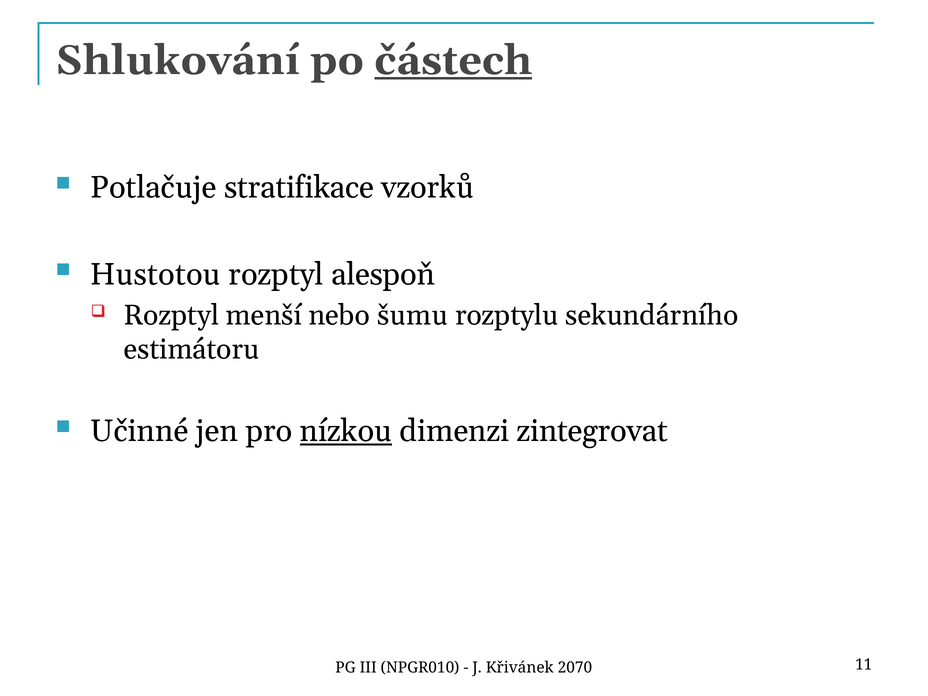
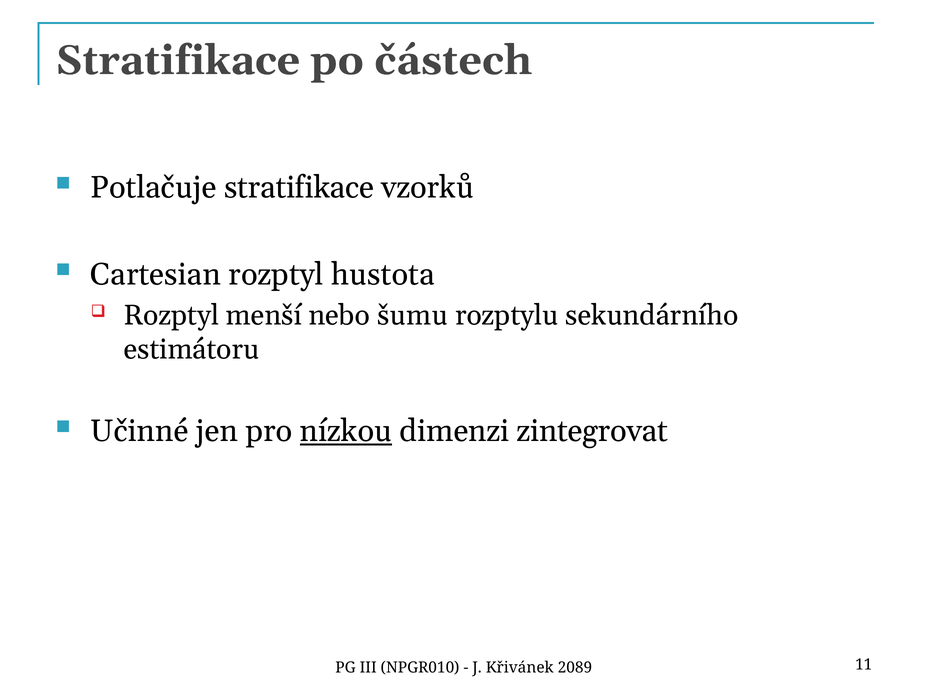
Shlukování at (178, 60): Shlukování -> Stratifikace
částech underline: present -> none
Hustotou: Hustotou -> Cartesian
alespoň: alespoň -> hustota
2070: 2070 -> 2089
